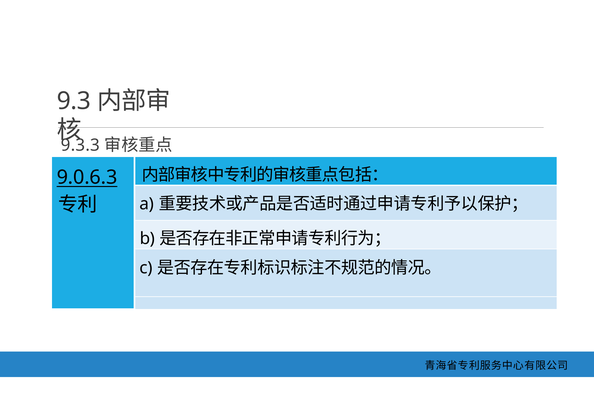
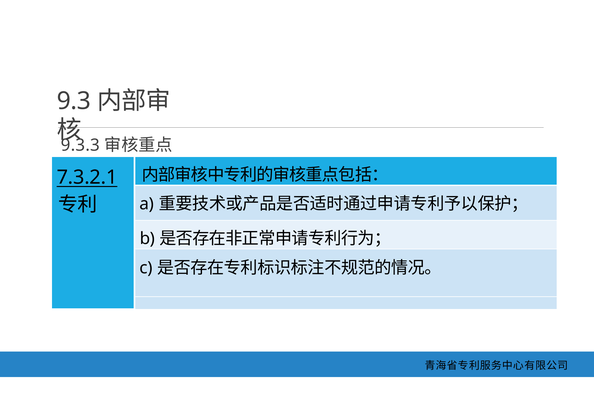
9.0.6.3: 9.0.6.3 -> 7.3.2.1
